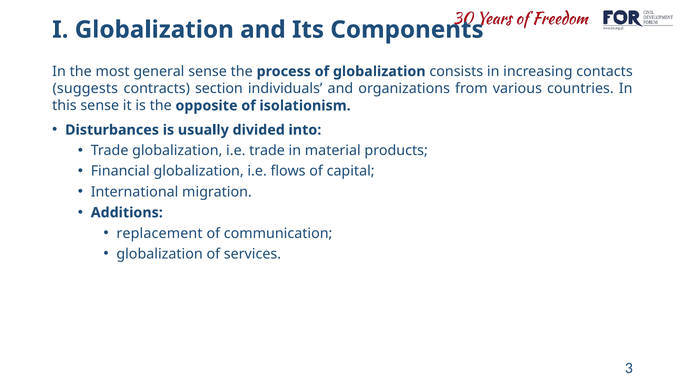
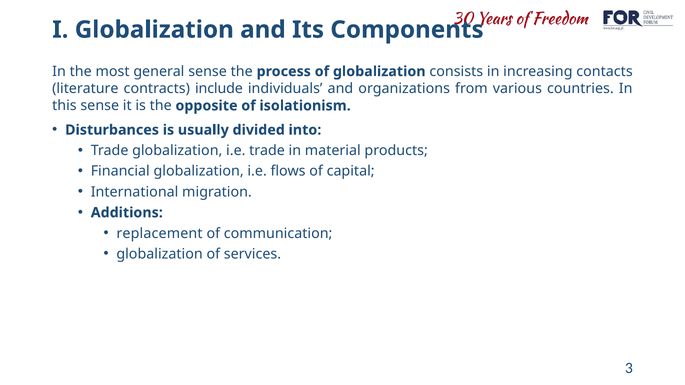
suggests: suggests -> literature
section: section -> include
